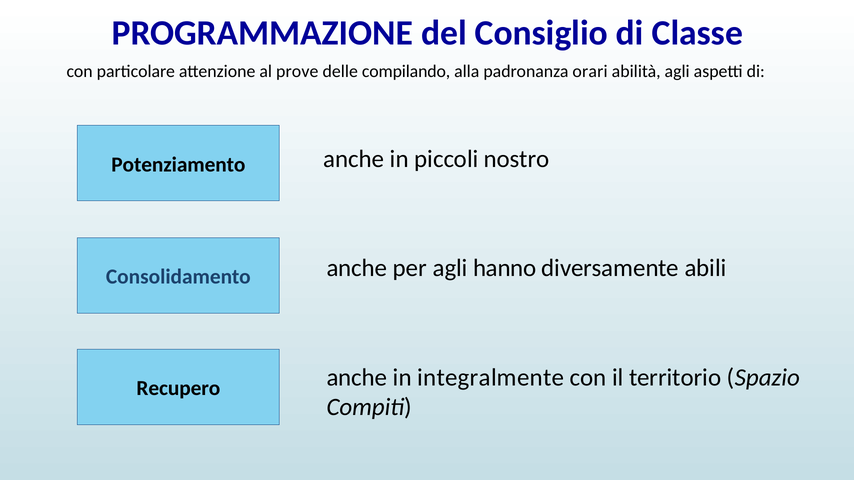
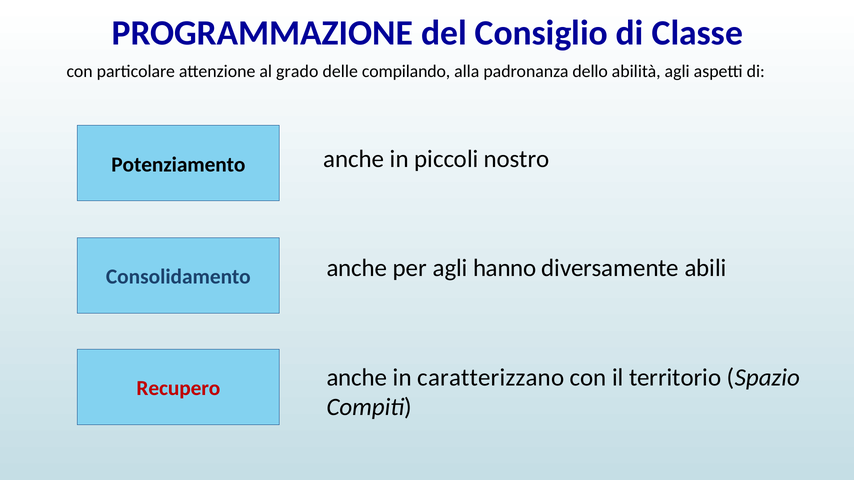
prove: prove -> grado
orari: orari -> dello
Recupero colour: black -> red
integralmente: integralmente -> caratterizzano
